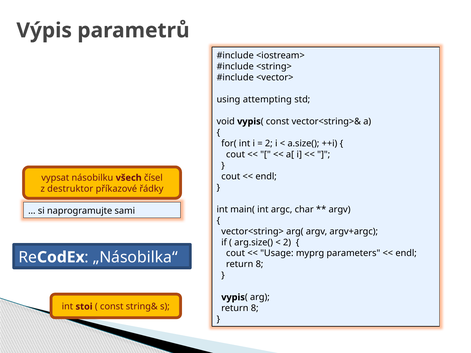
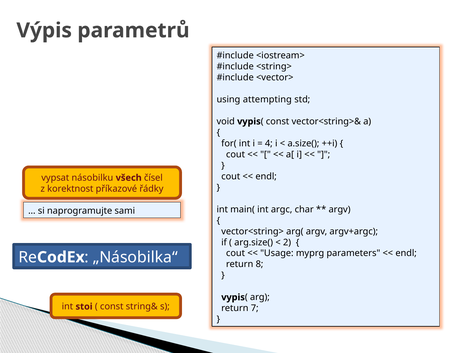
2 at (269, 144): 2 -> 4
destruktor: destruktor -> korektnost
8 at (255, 308): 8 -> 7
